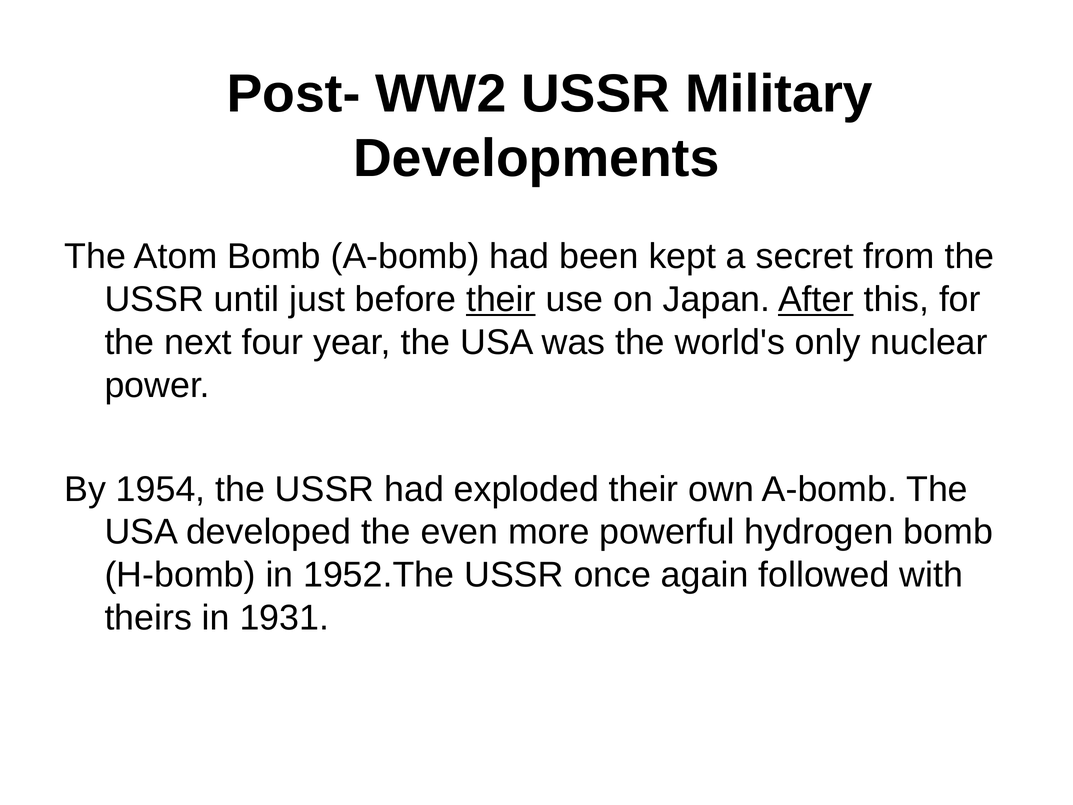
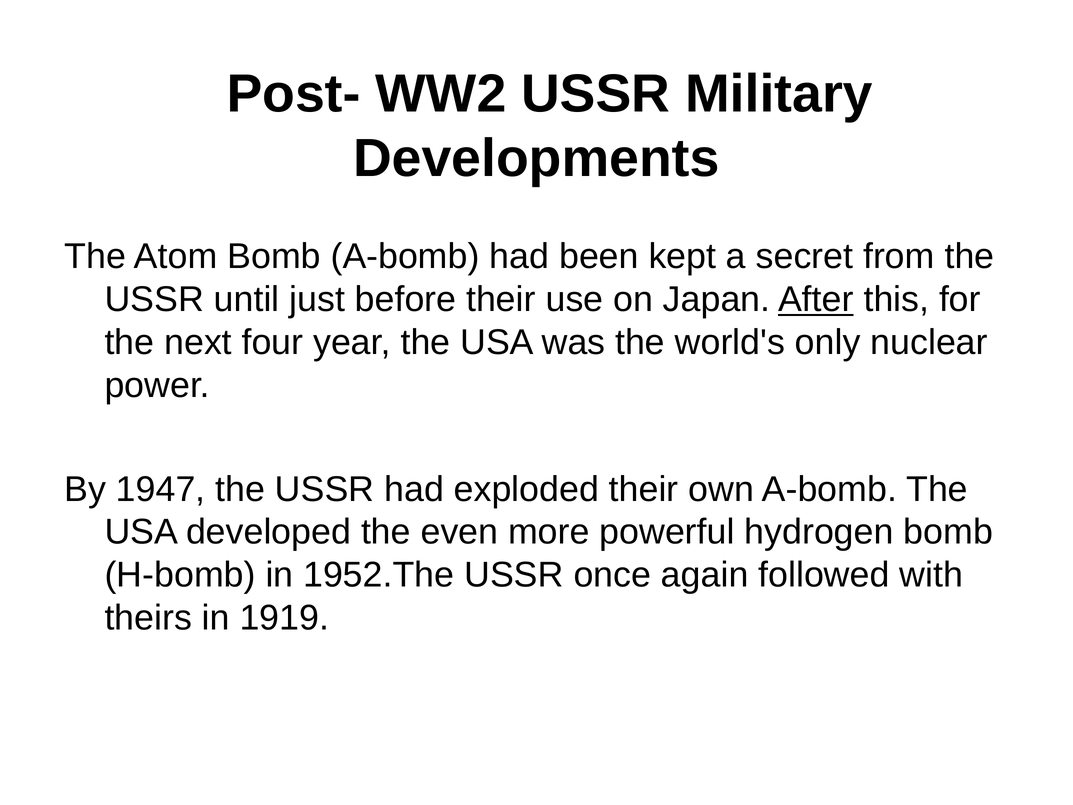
their at (501, 299) underline: present -> none
1954: 1954 -> 1947
1931: 1931 -> 1919
